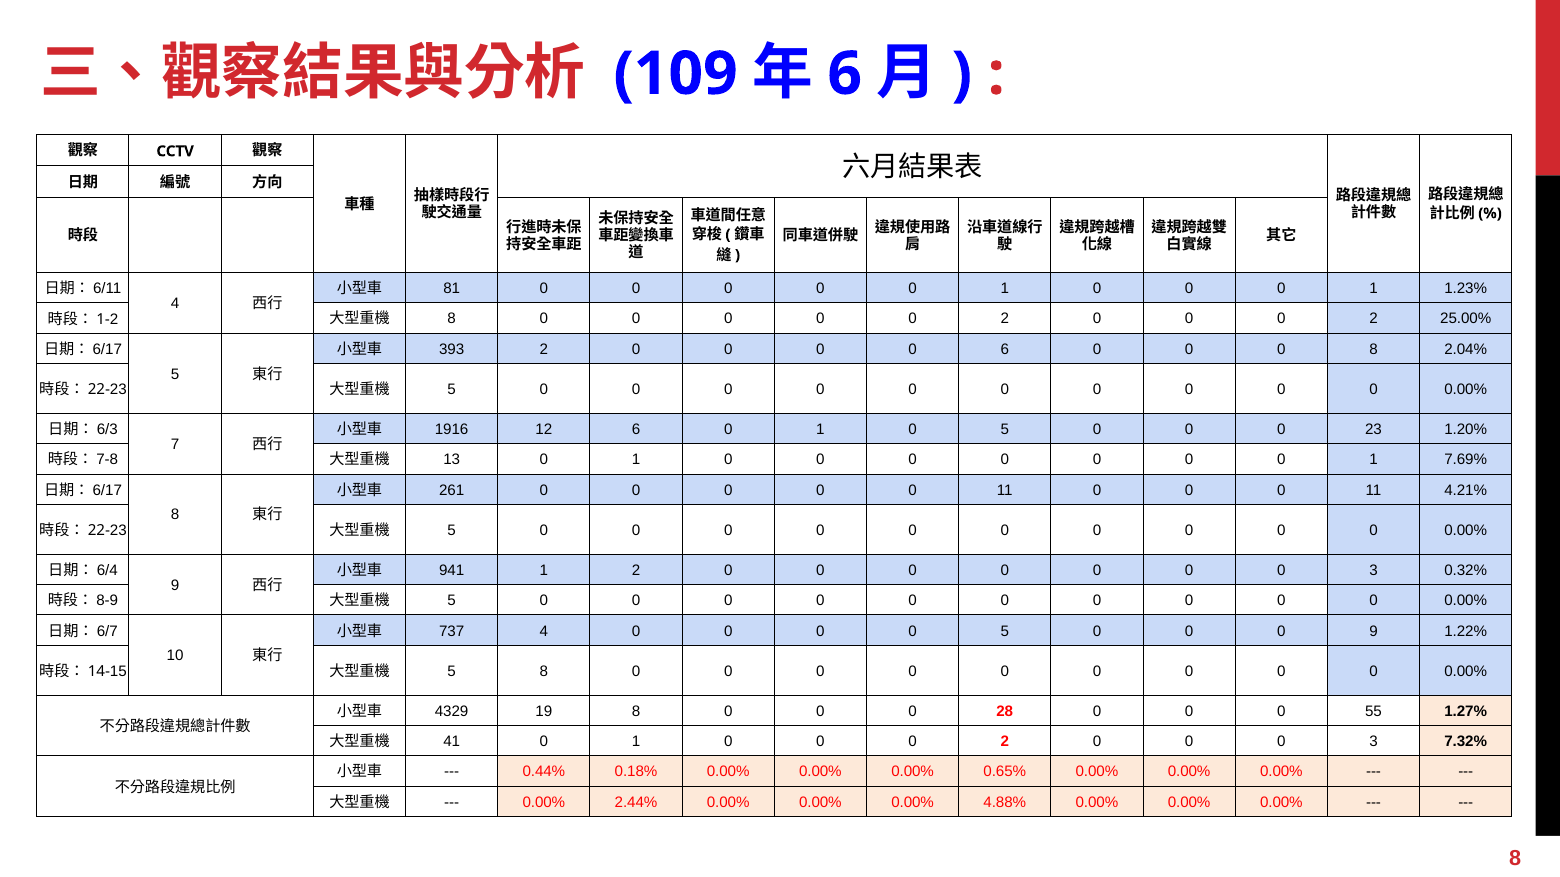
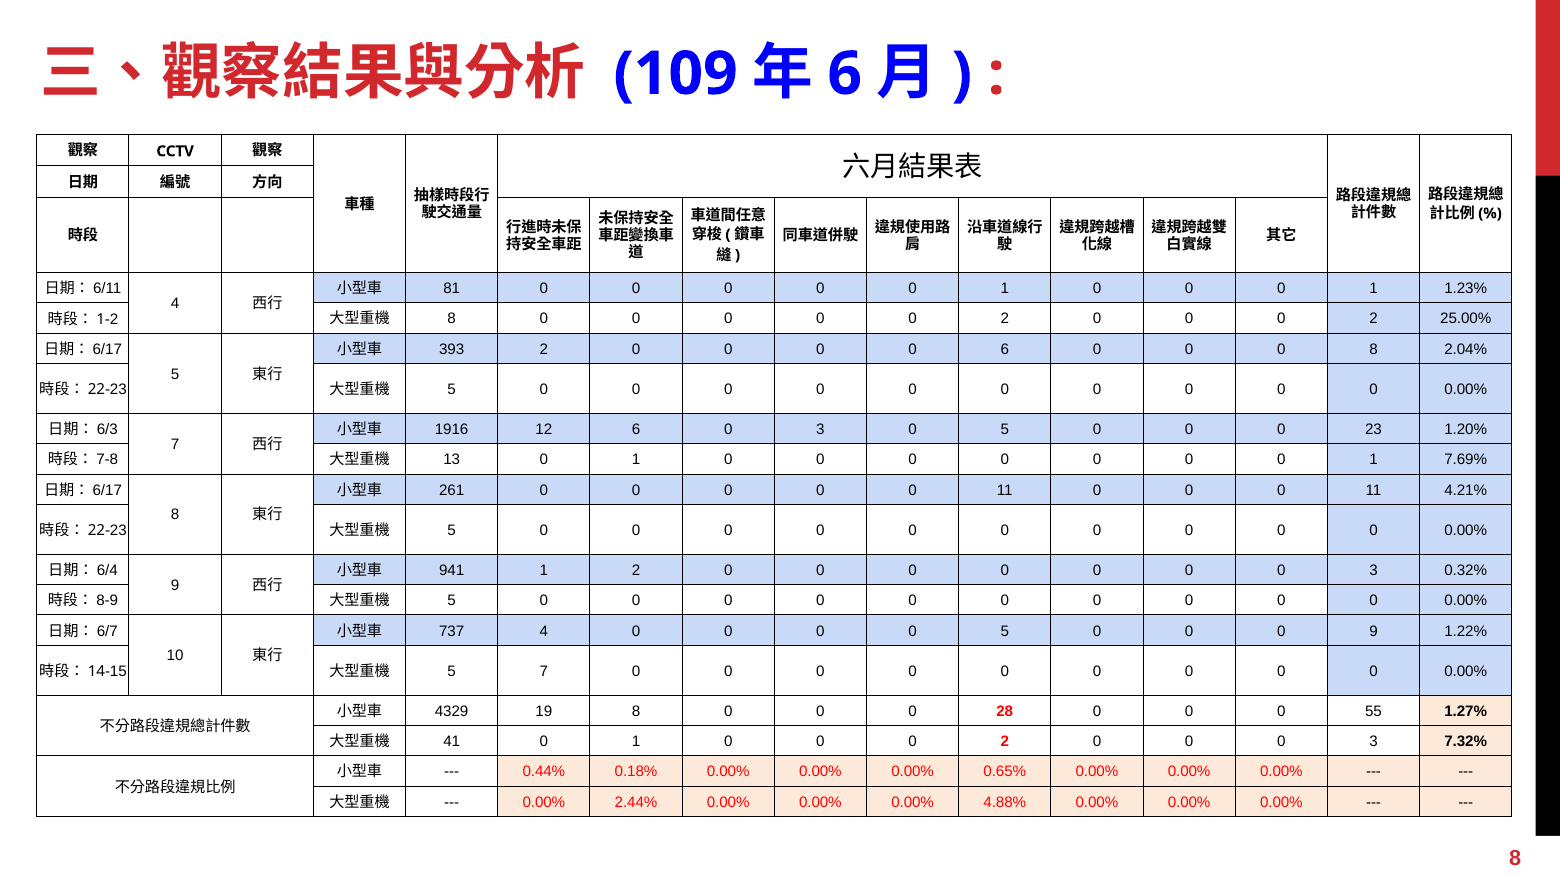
6 0 1: 1 -> 3
5 8: 8 -> 7
